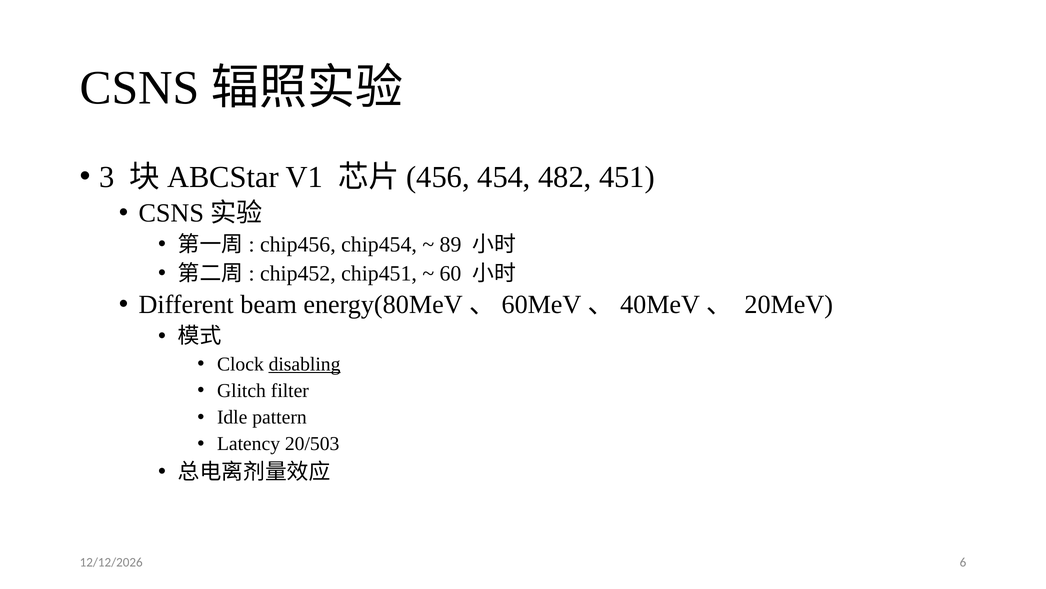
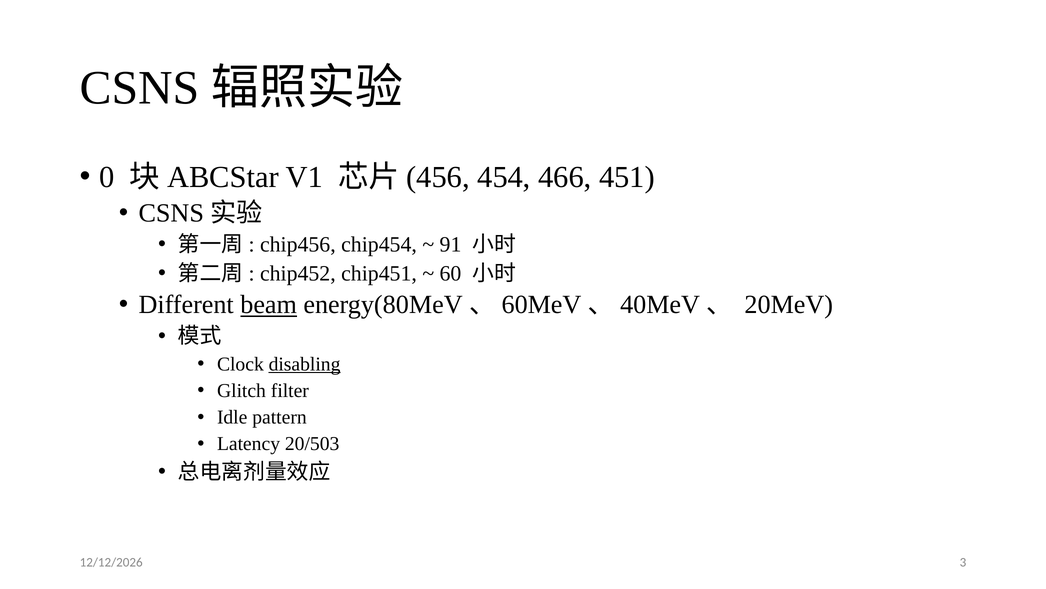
3: 3 -> 0
482: 482 -> 466
89: 89 -> 91
beam underline: none -> present
6: 6 -> 3
